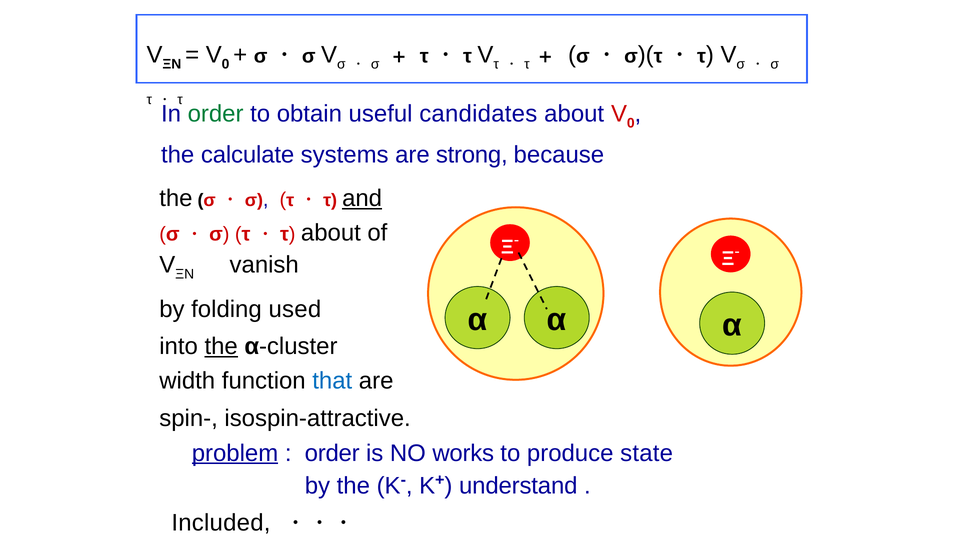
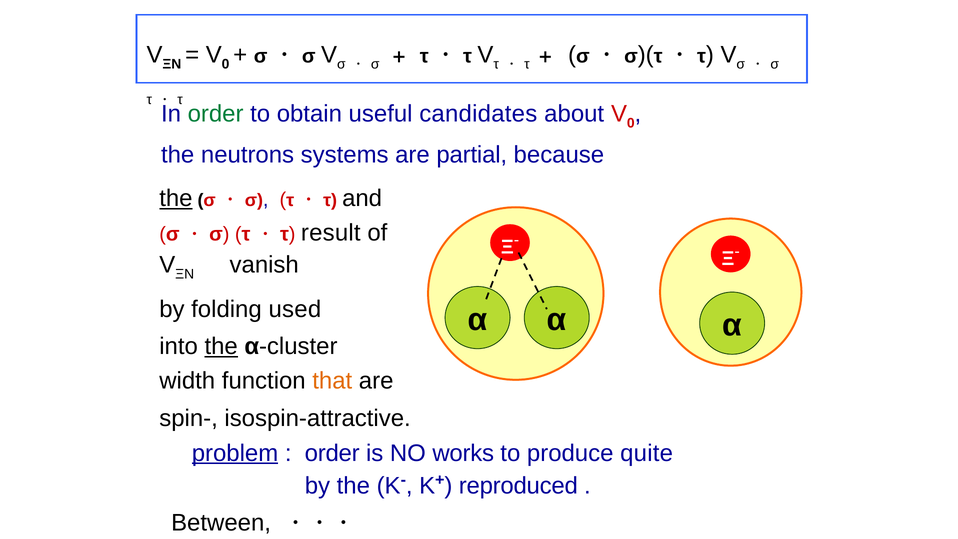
calculate: calculate -> neutrons
strong: strong -> partial
the at (176, 198) underline: none -> present
and underline: present -> none
about at (331, 233): about -> result
that colour: blue -> orange
state: state -> quite
understand: understand -> reproduced
Included: Included -> Between
